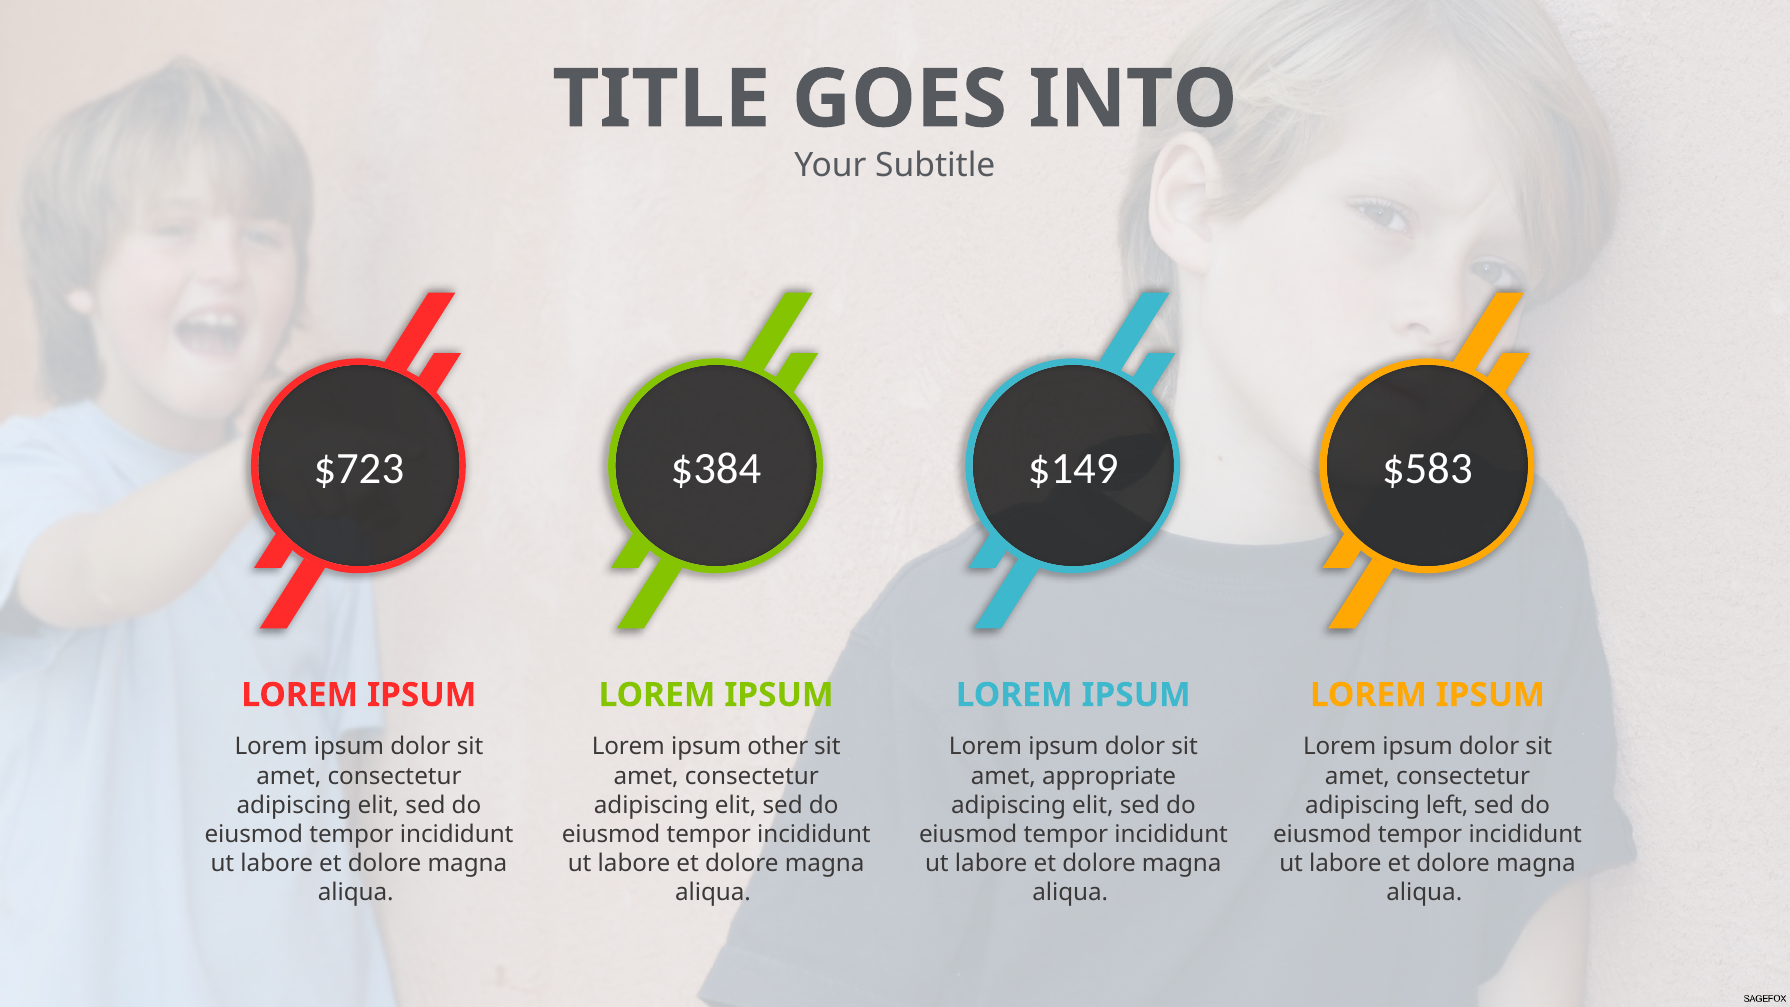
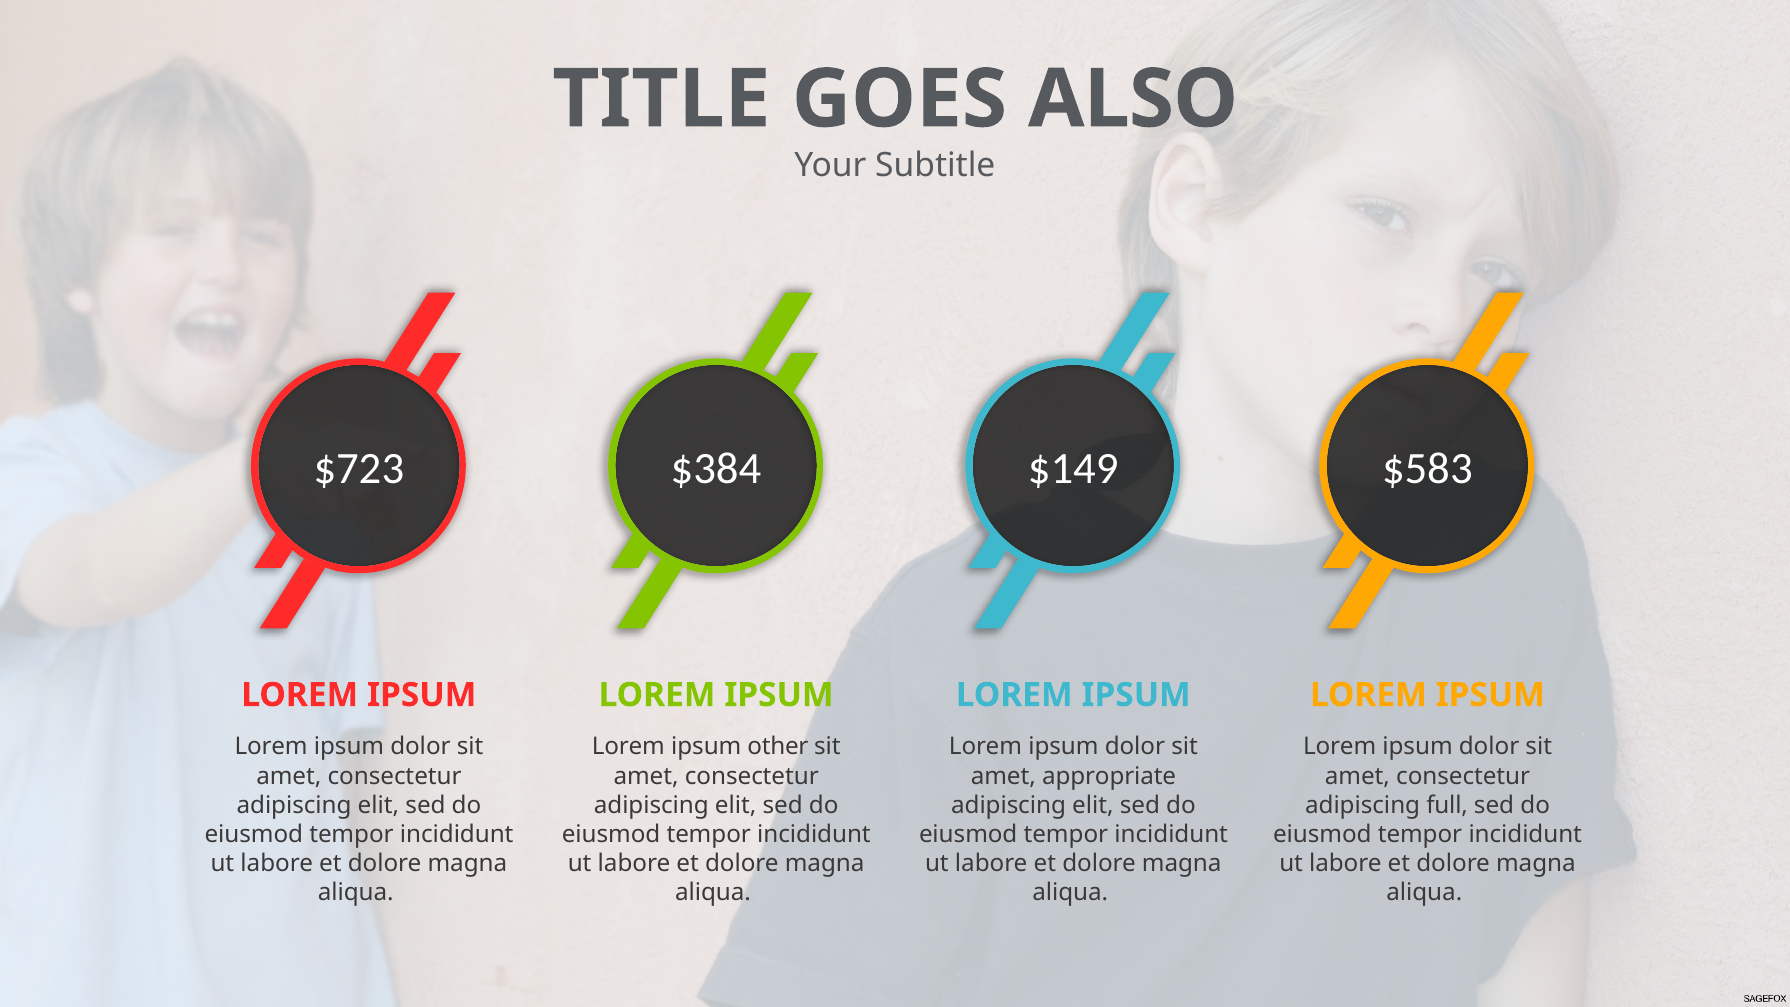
INTO: INTO -> ALSO
left: left -> full
